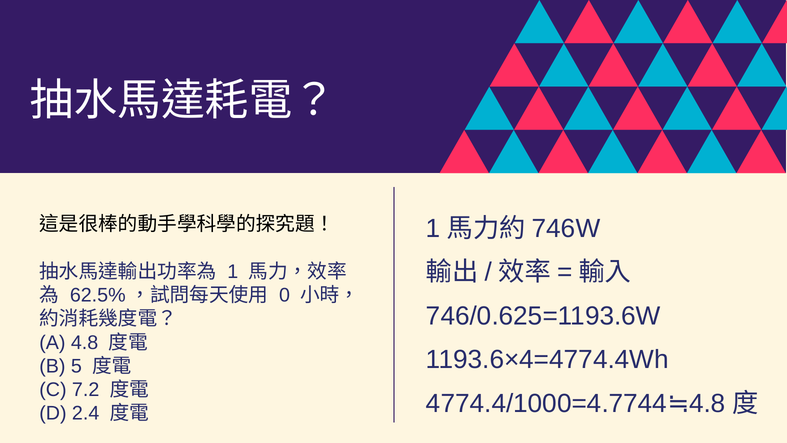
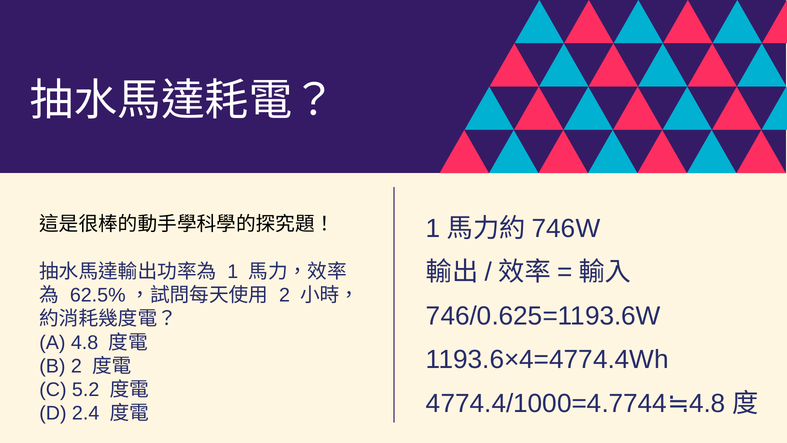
0 at (284, 295): 0 -> 2
B 5: 5 -> 2
7.2: 7.2 -> 5.2
